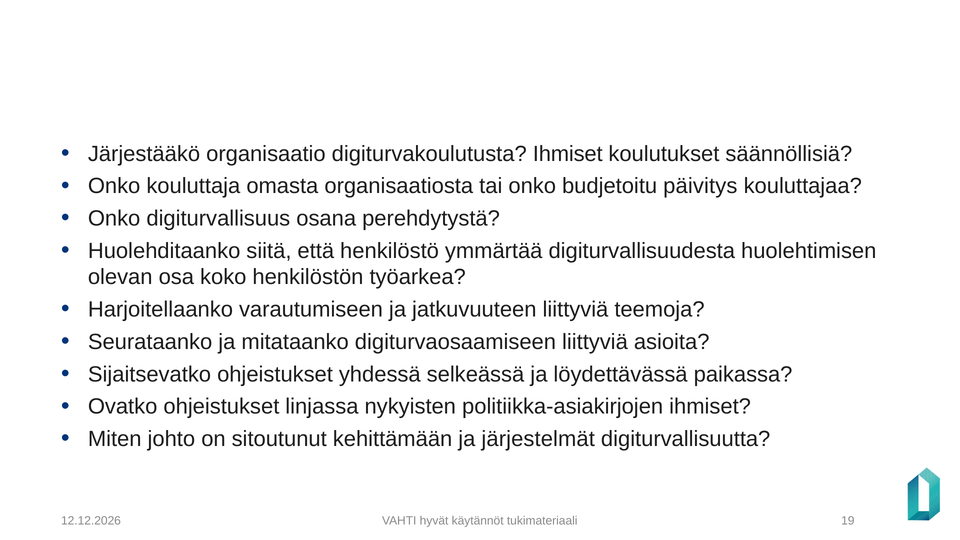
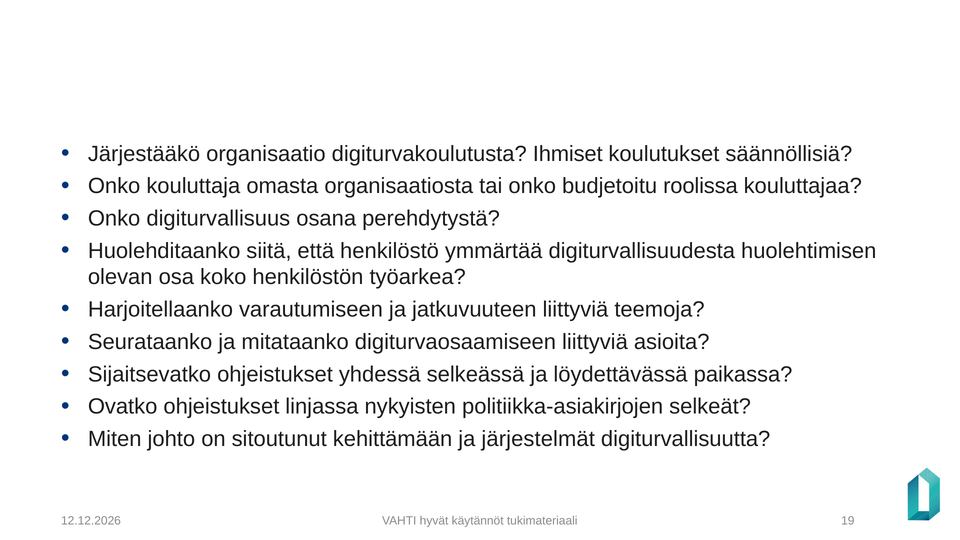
päivitys: päivitys -> roolissa
politiikka-asiakirjojen ihmiset: ihmiset -> selkeät
